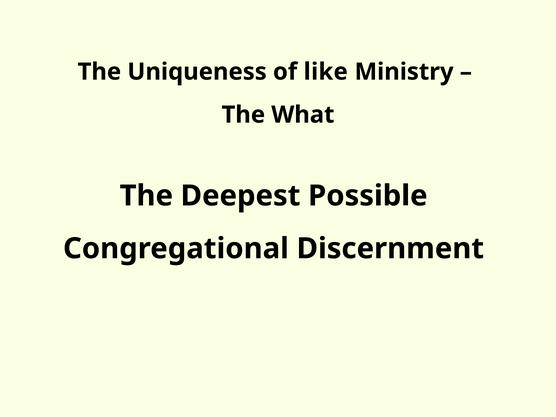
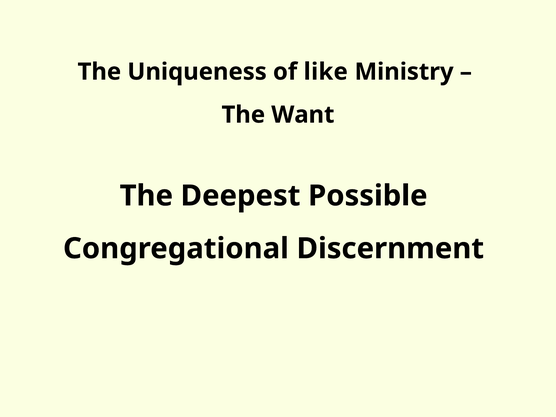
What: What -> Want
